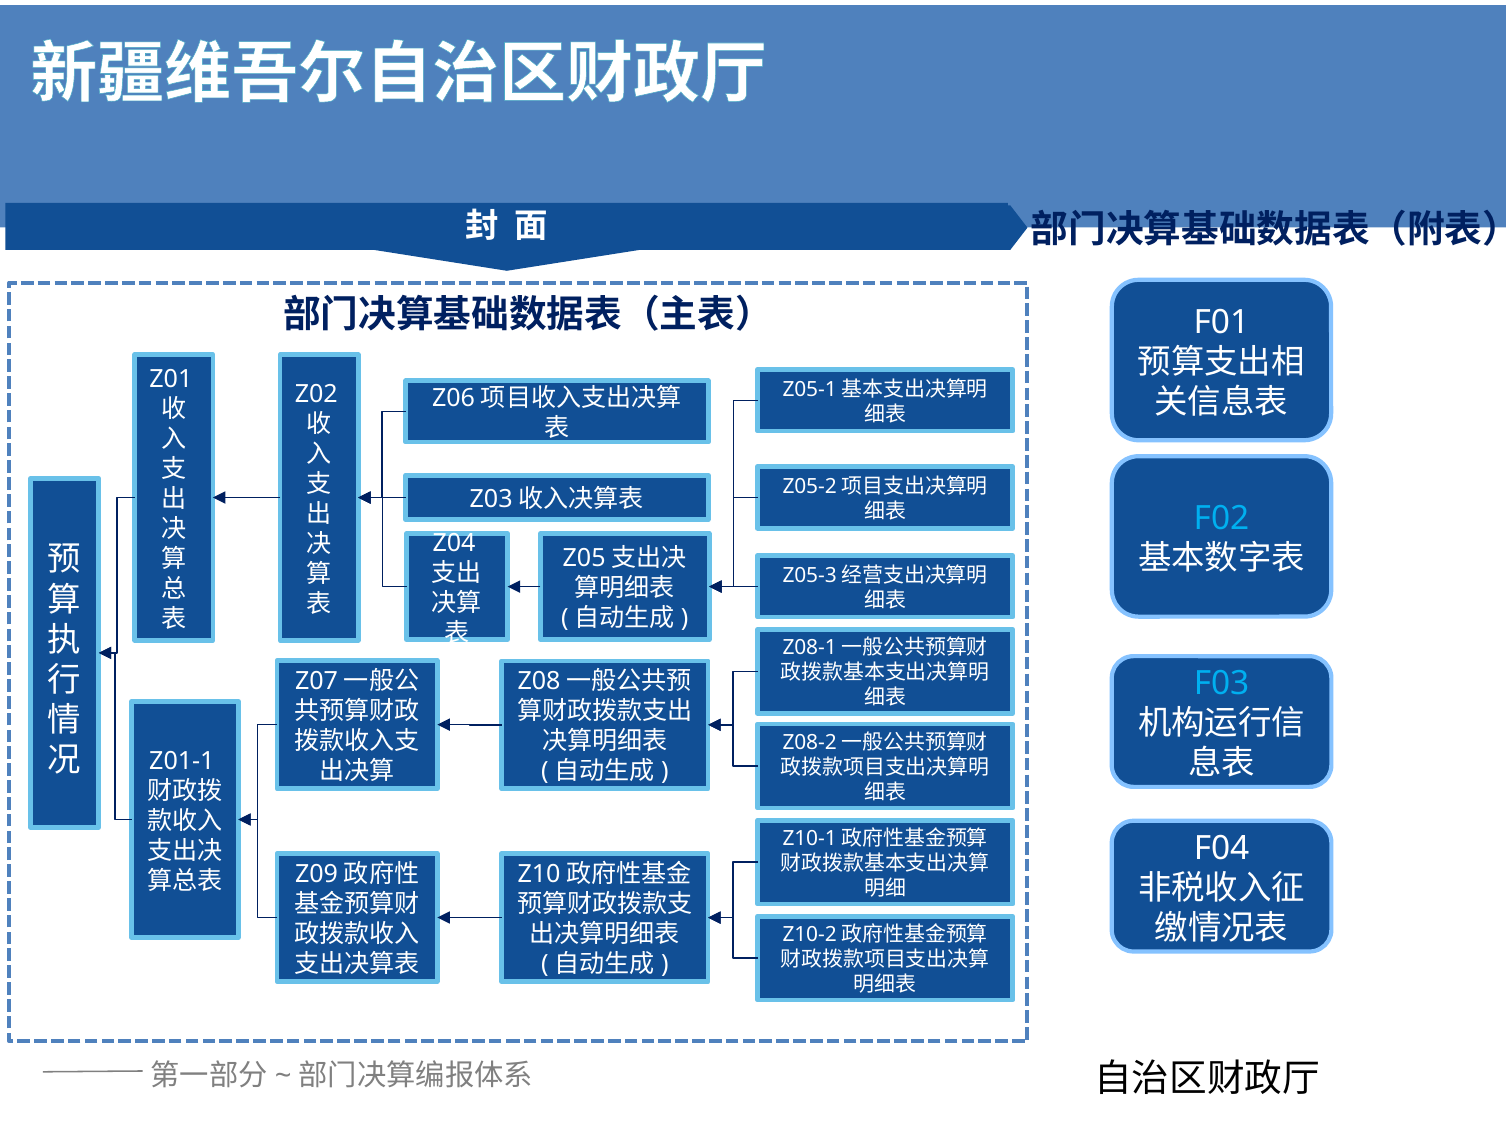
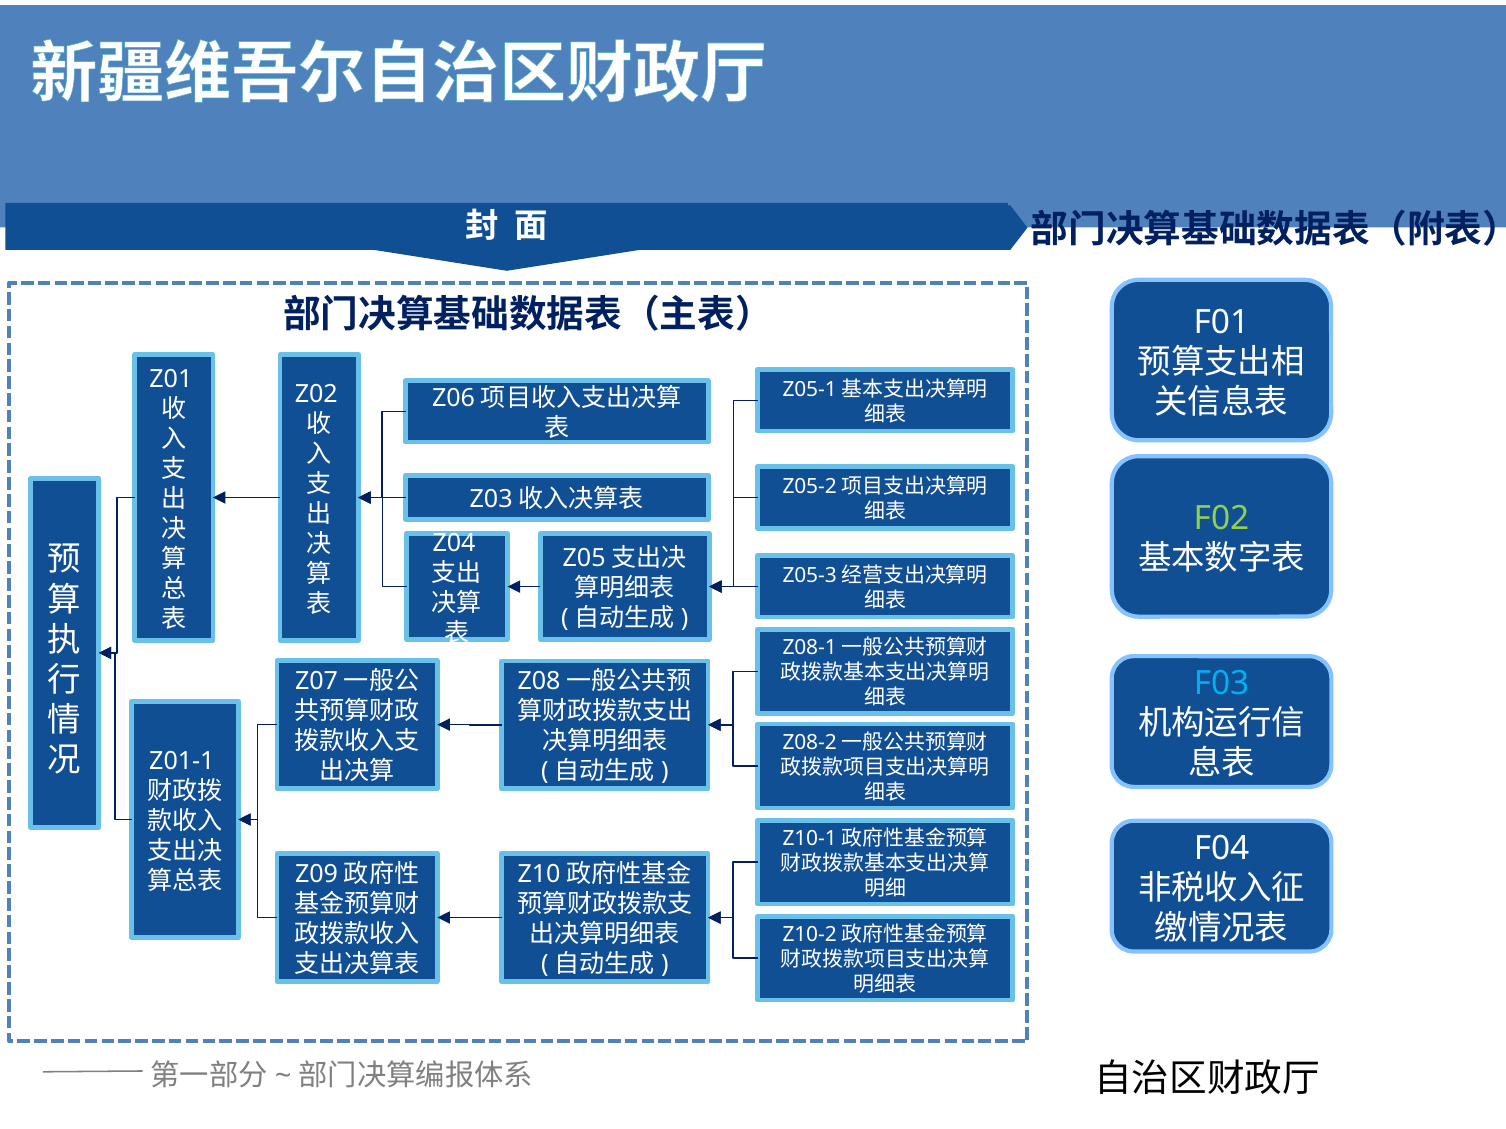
F02 colour: light blue -> light green
